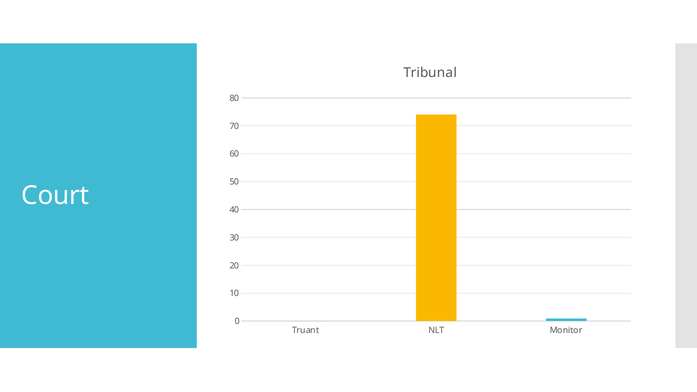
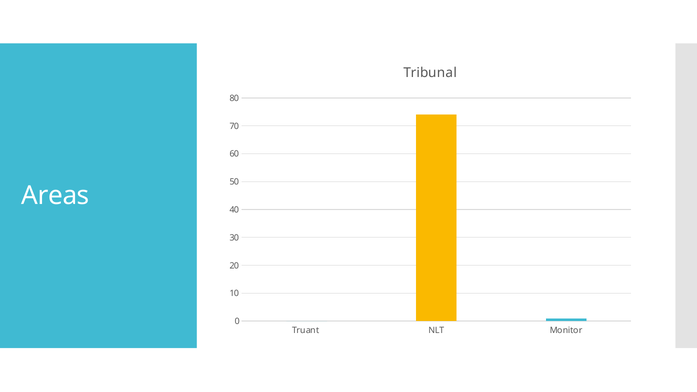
Court: Court -> Areas
